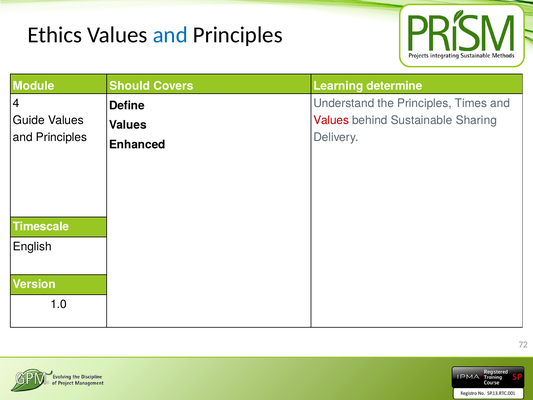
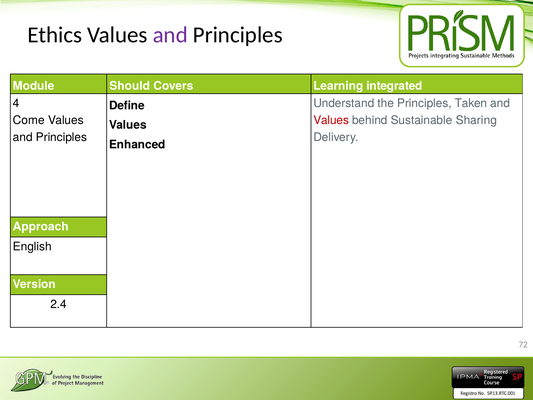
and at (170, 35) colour: blue -> purple
determine: determine -> integrated
Times: Times -> Taken
Guide: Guide -> Come
Timescale: Timescale -> Approach
1.0: 1.0 -> 2.4
